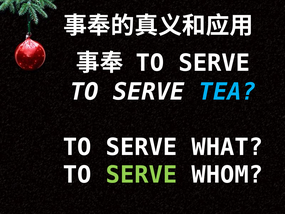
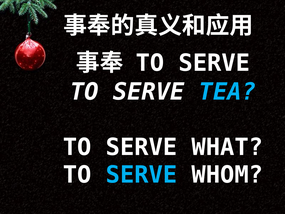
SERVE at (142, 175) colour: light green -> light blue
